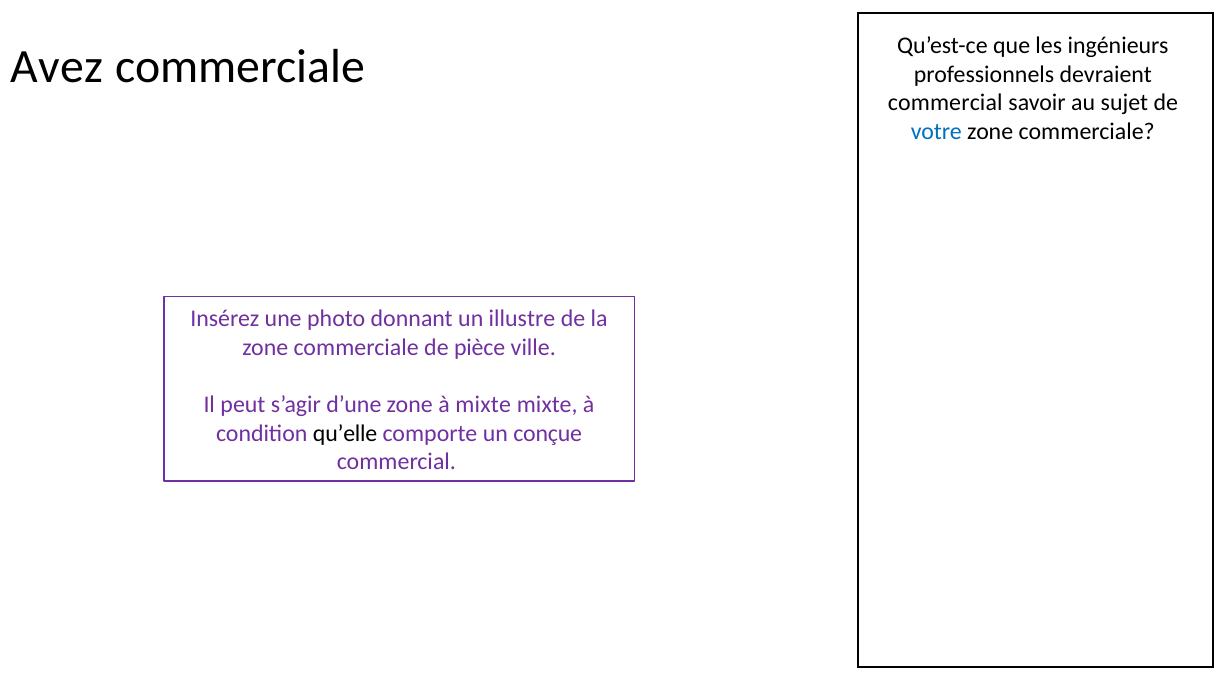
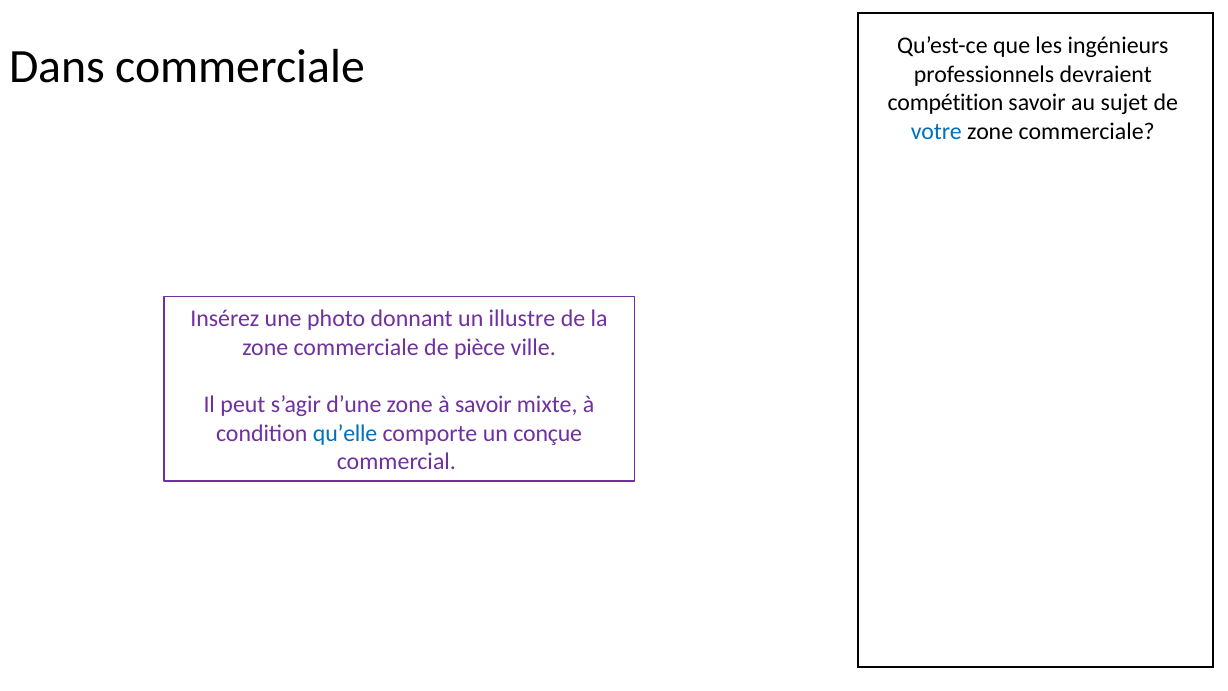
Avez: Avez -> Dans
commercial at (945, 103): commercial -> compétition
à mixte: mixte -> savoir
qu’elle colour: black -> blue
